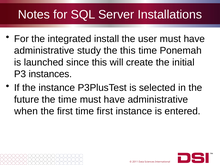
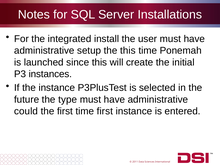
study: study -> setup
the time: time -> type
when: when -> could
